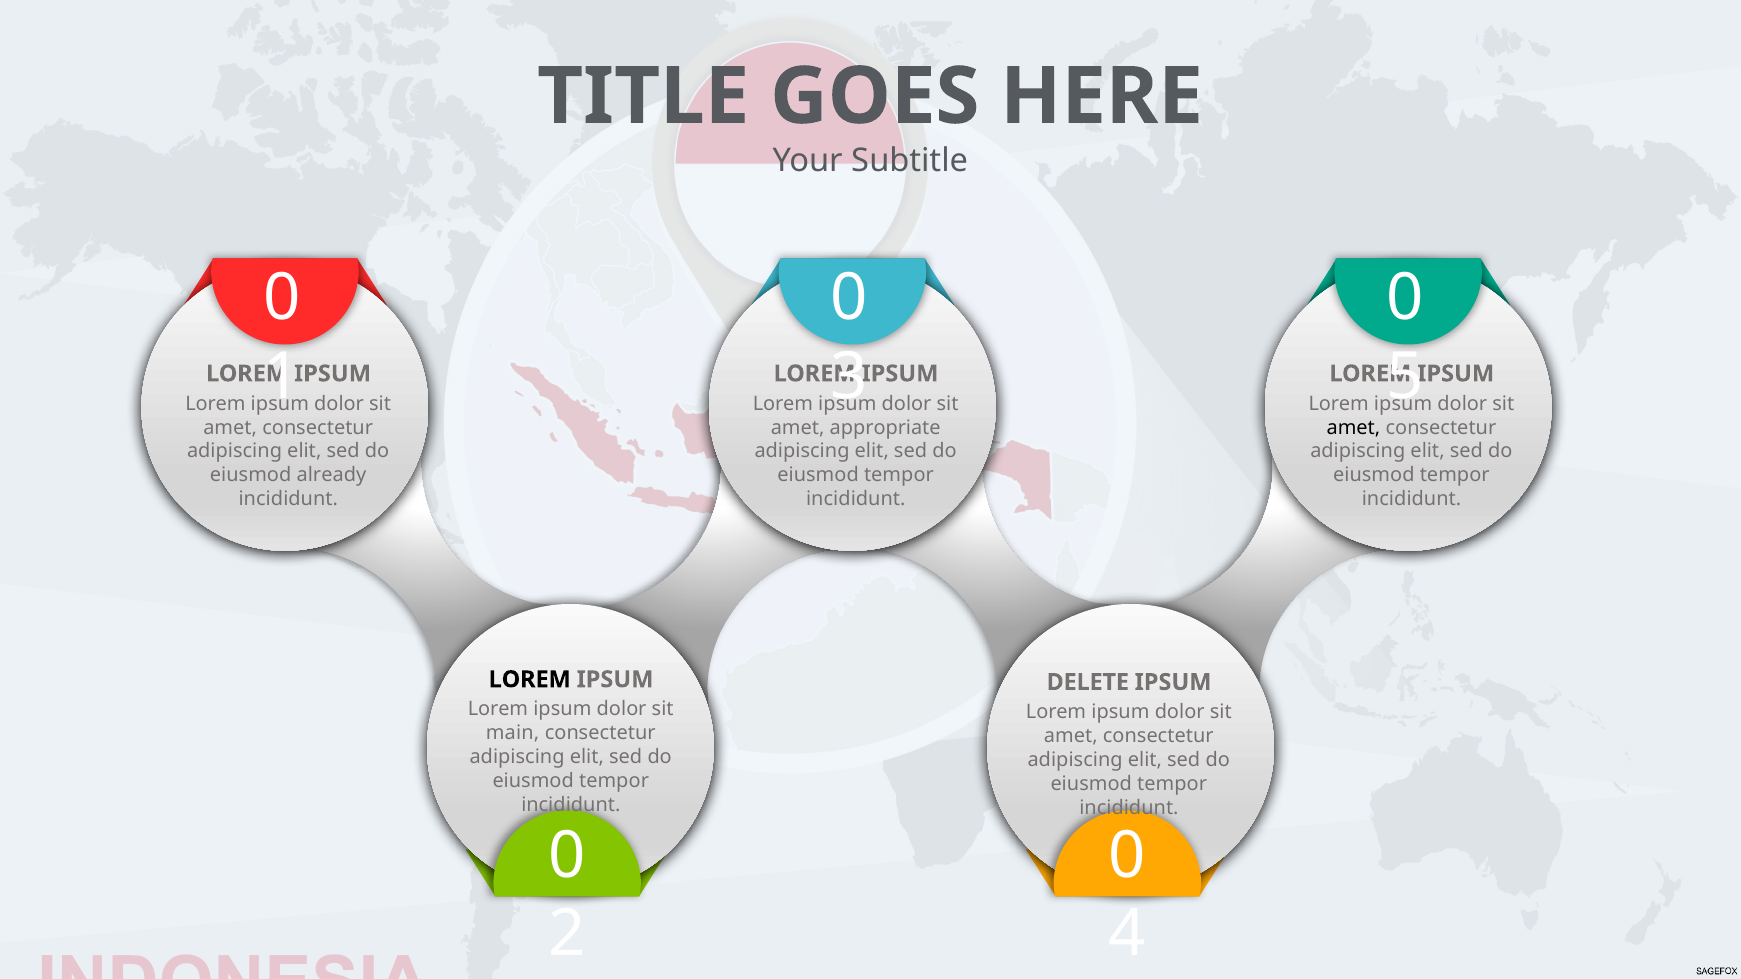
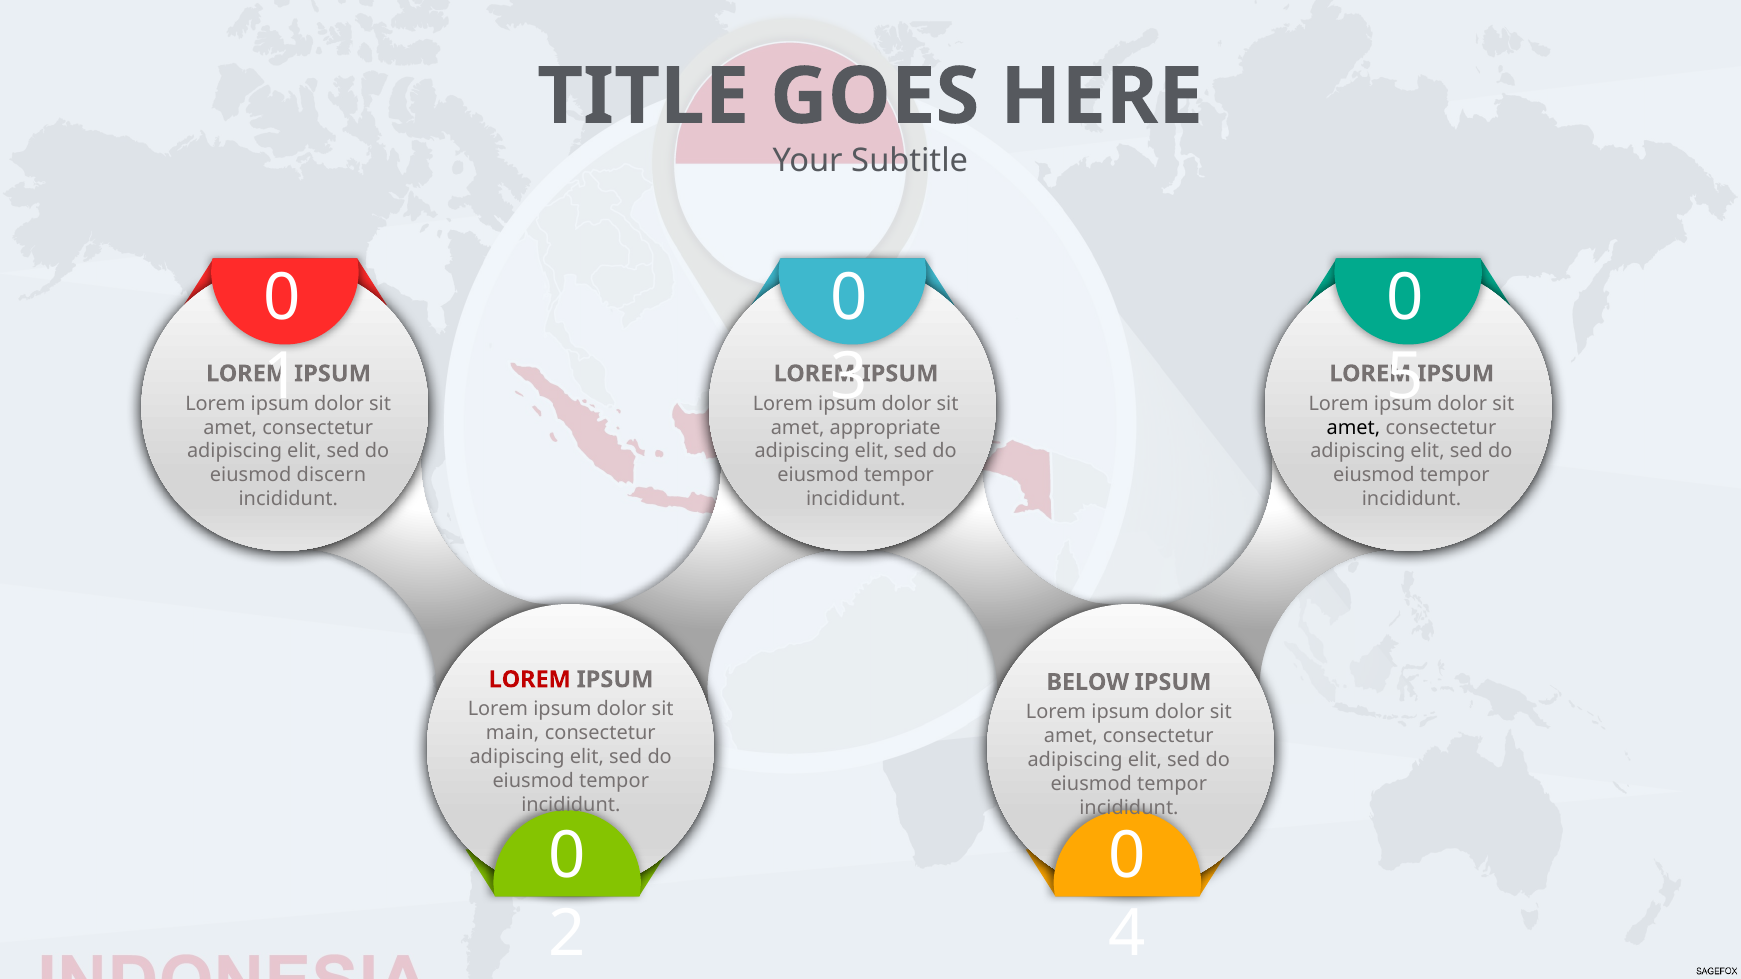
already: already -> discern
LOREM at (530, 680) colour: black -> red
DELETE: DELETE -> BELOW
